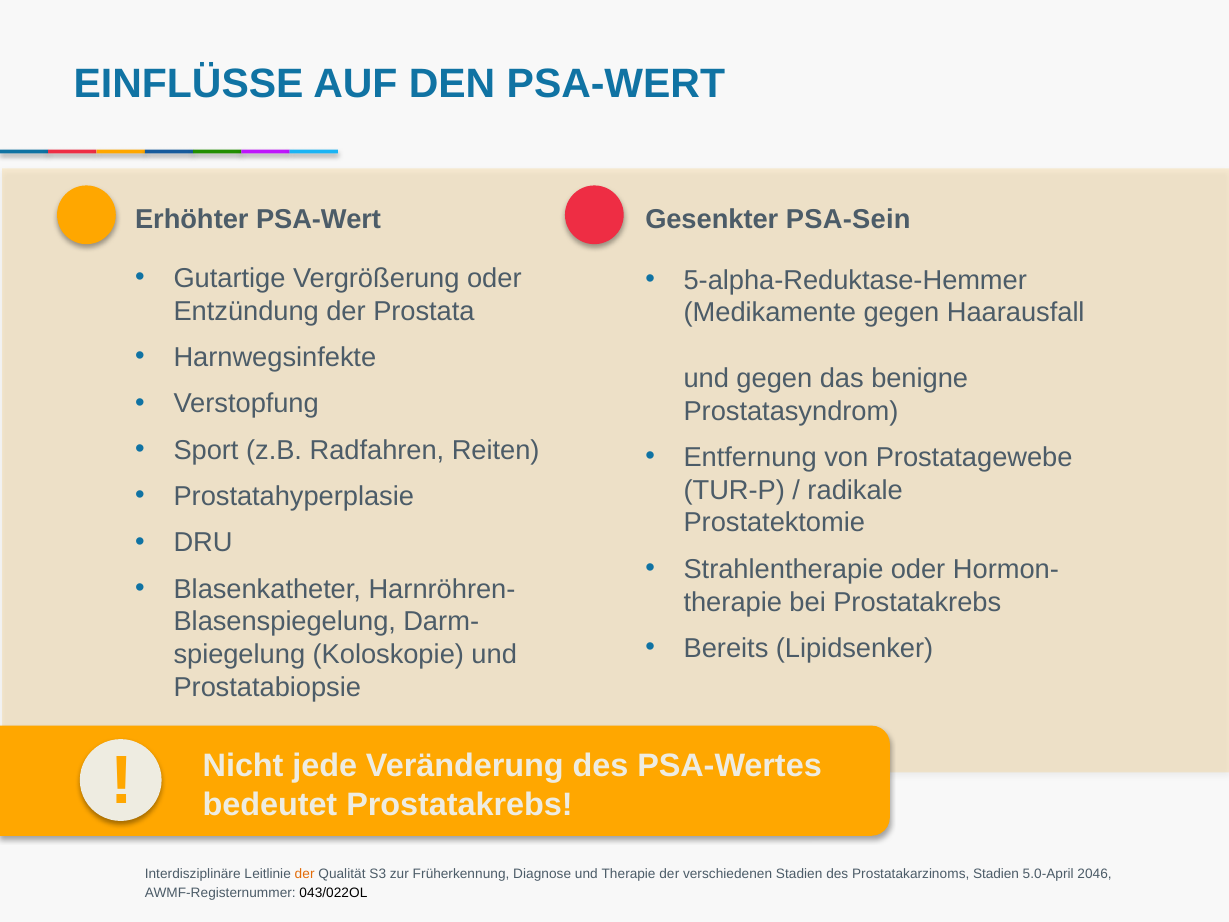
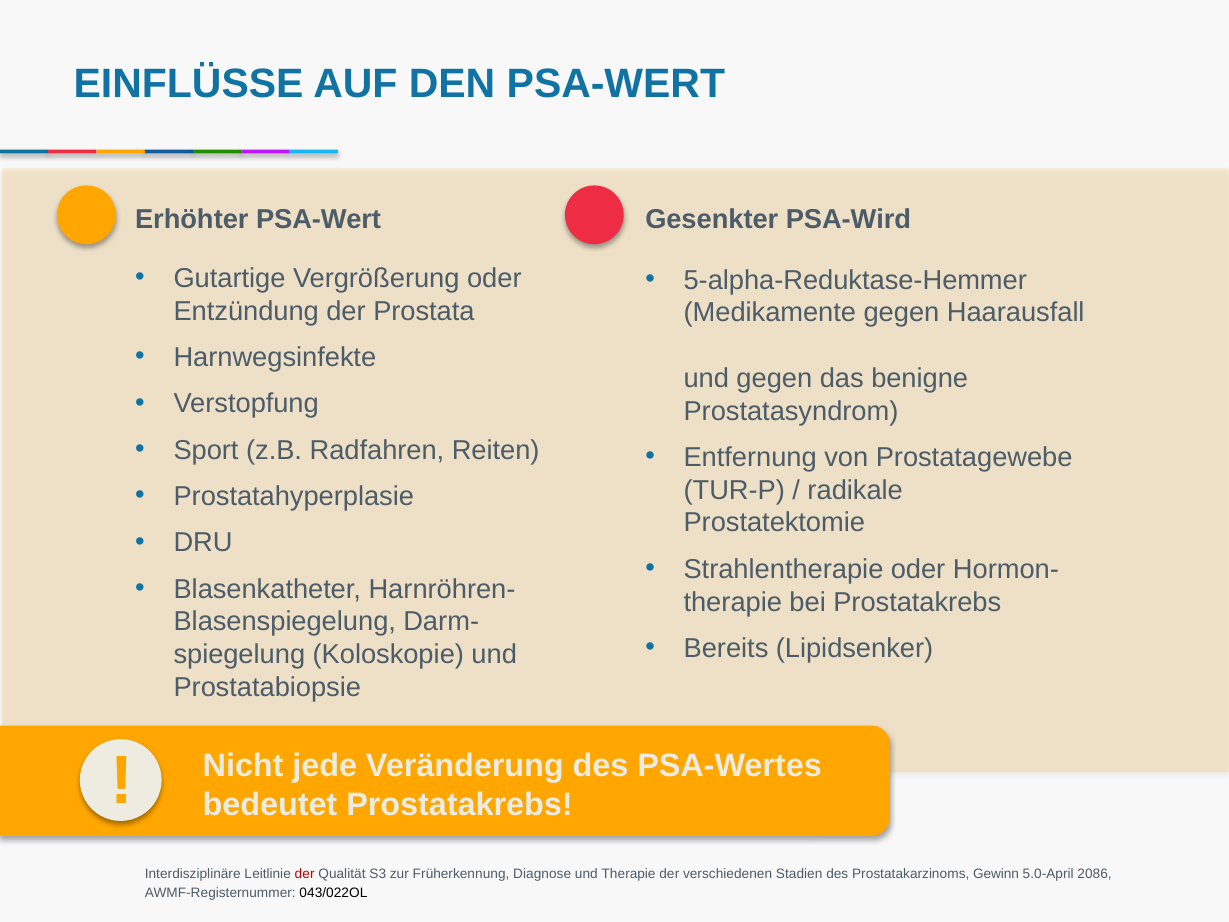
PSA-Sein: PSA-Sein -> PSA-Wird
der at (305, 873) colour: orange -> red
Prostatakarzinoms Stadien: Stadien -> Gewinn
2046: 2046 -> 2086
